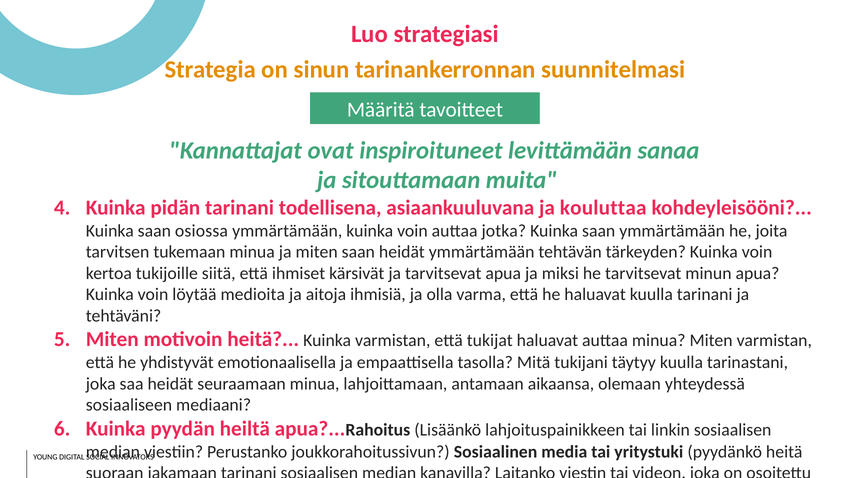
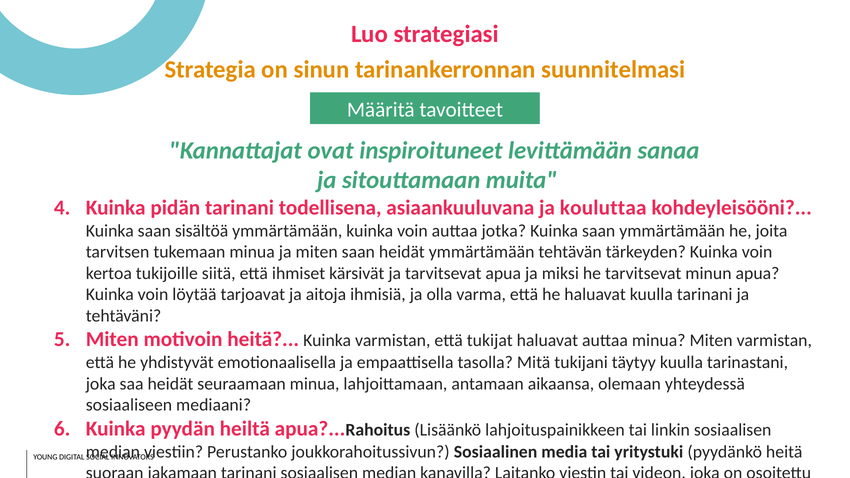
osiossa: osiossa -> sisältöä
medioita: medioita -> tarjoavat
